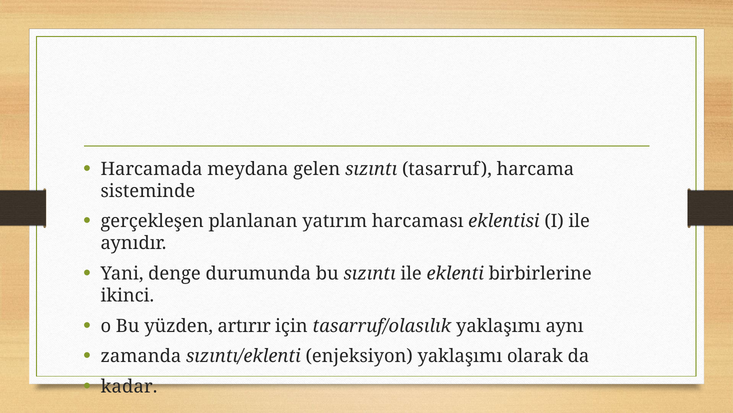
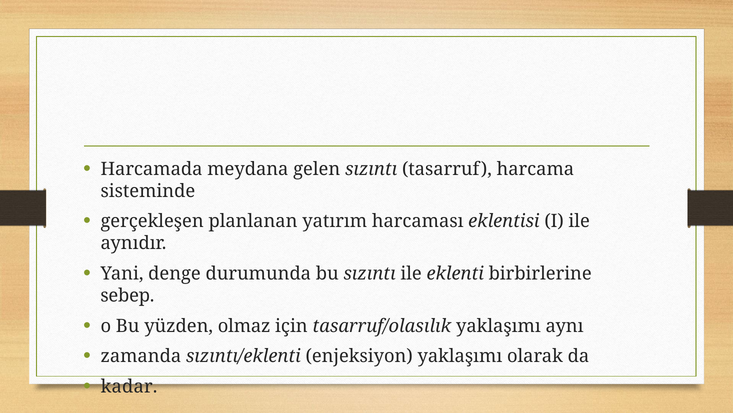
ikinci: ikinci -> sebep
artırır: artırır -> olmaz
